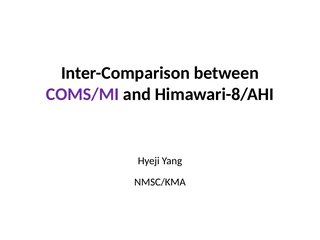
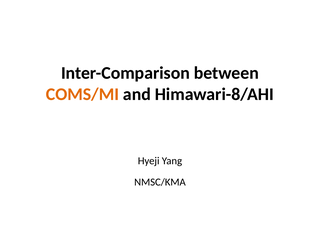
COMS/MI colour: purple -> orange
